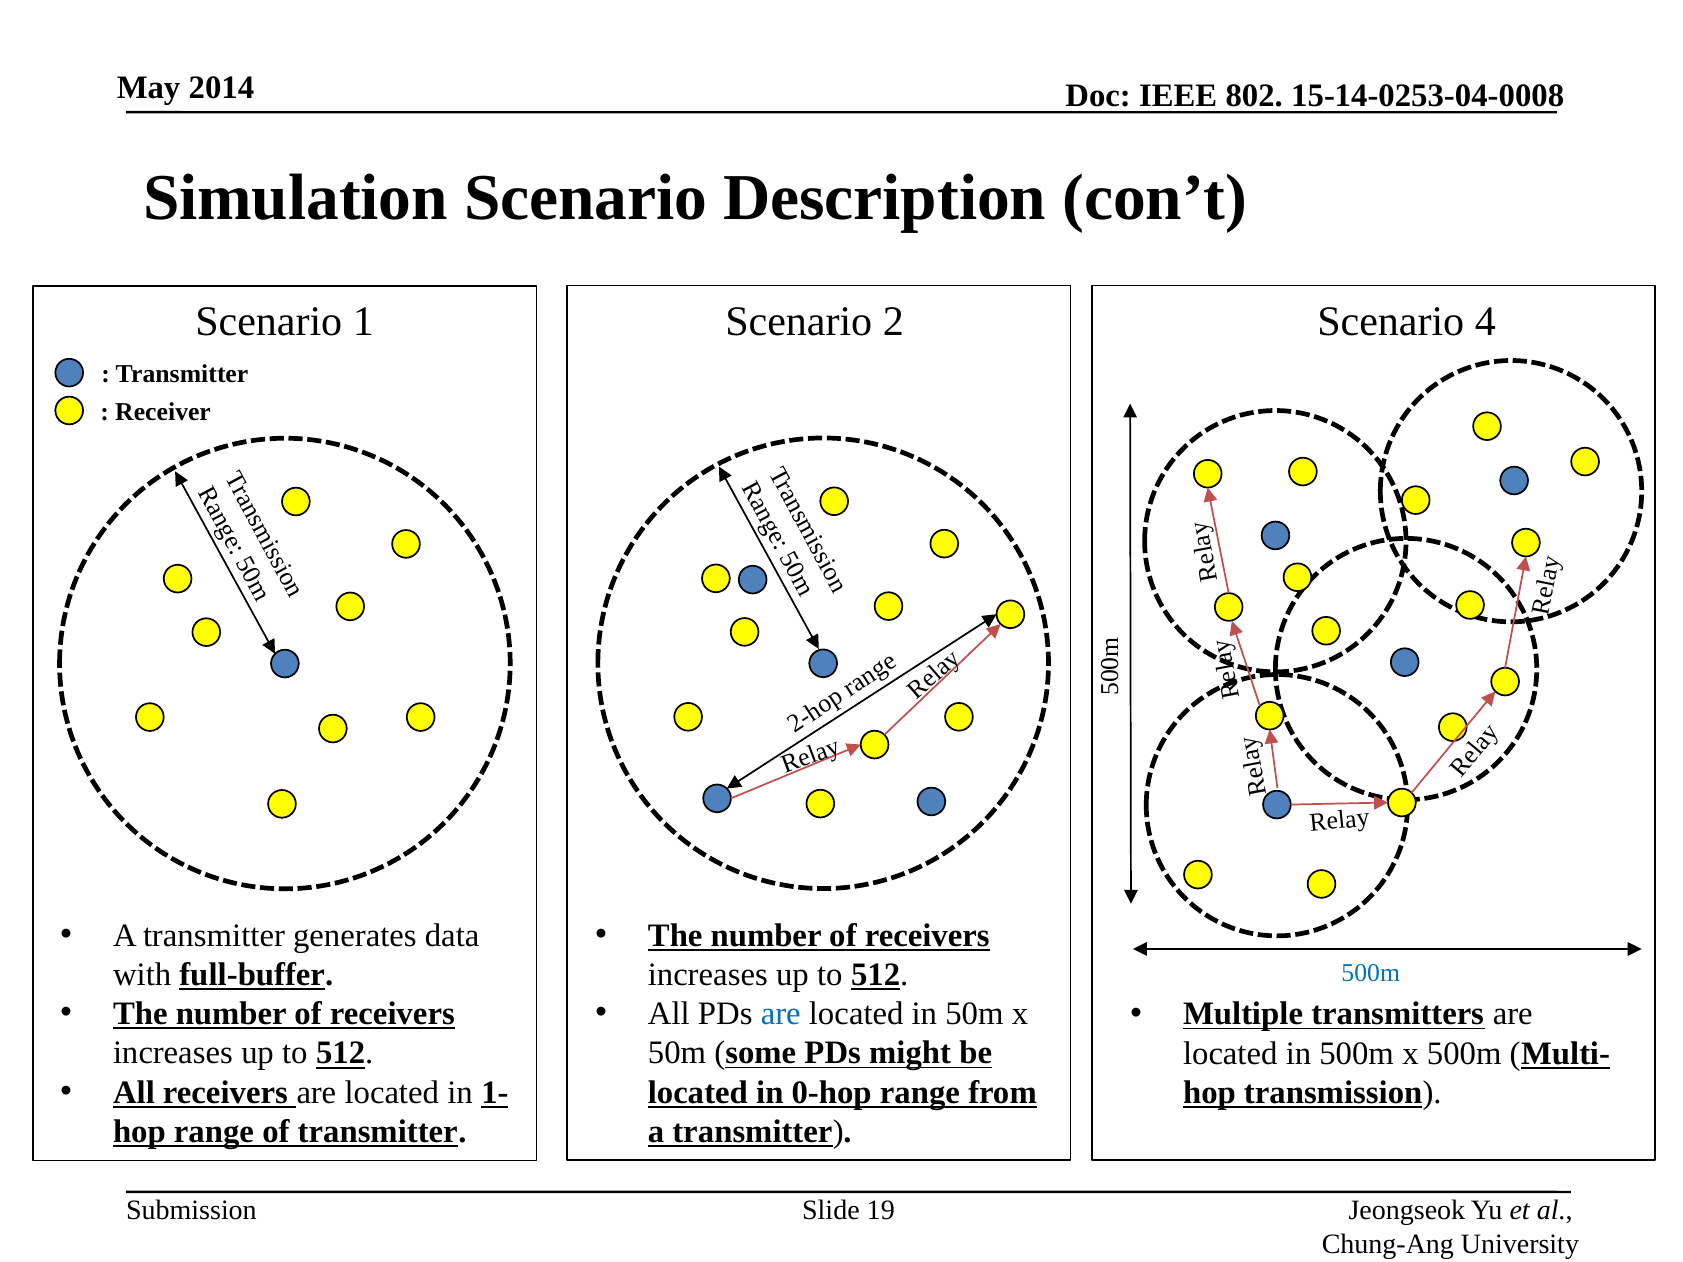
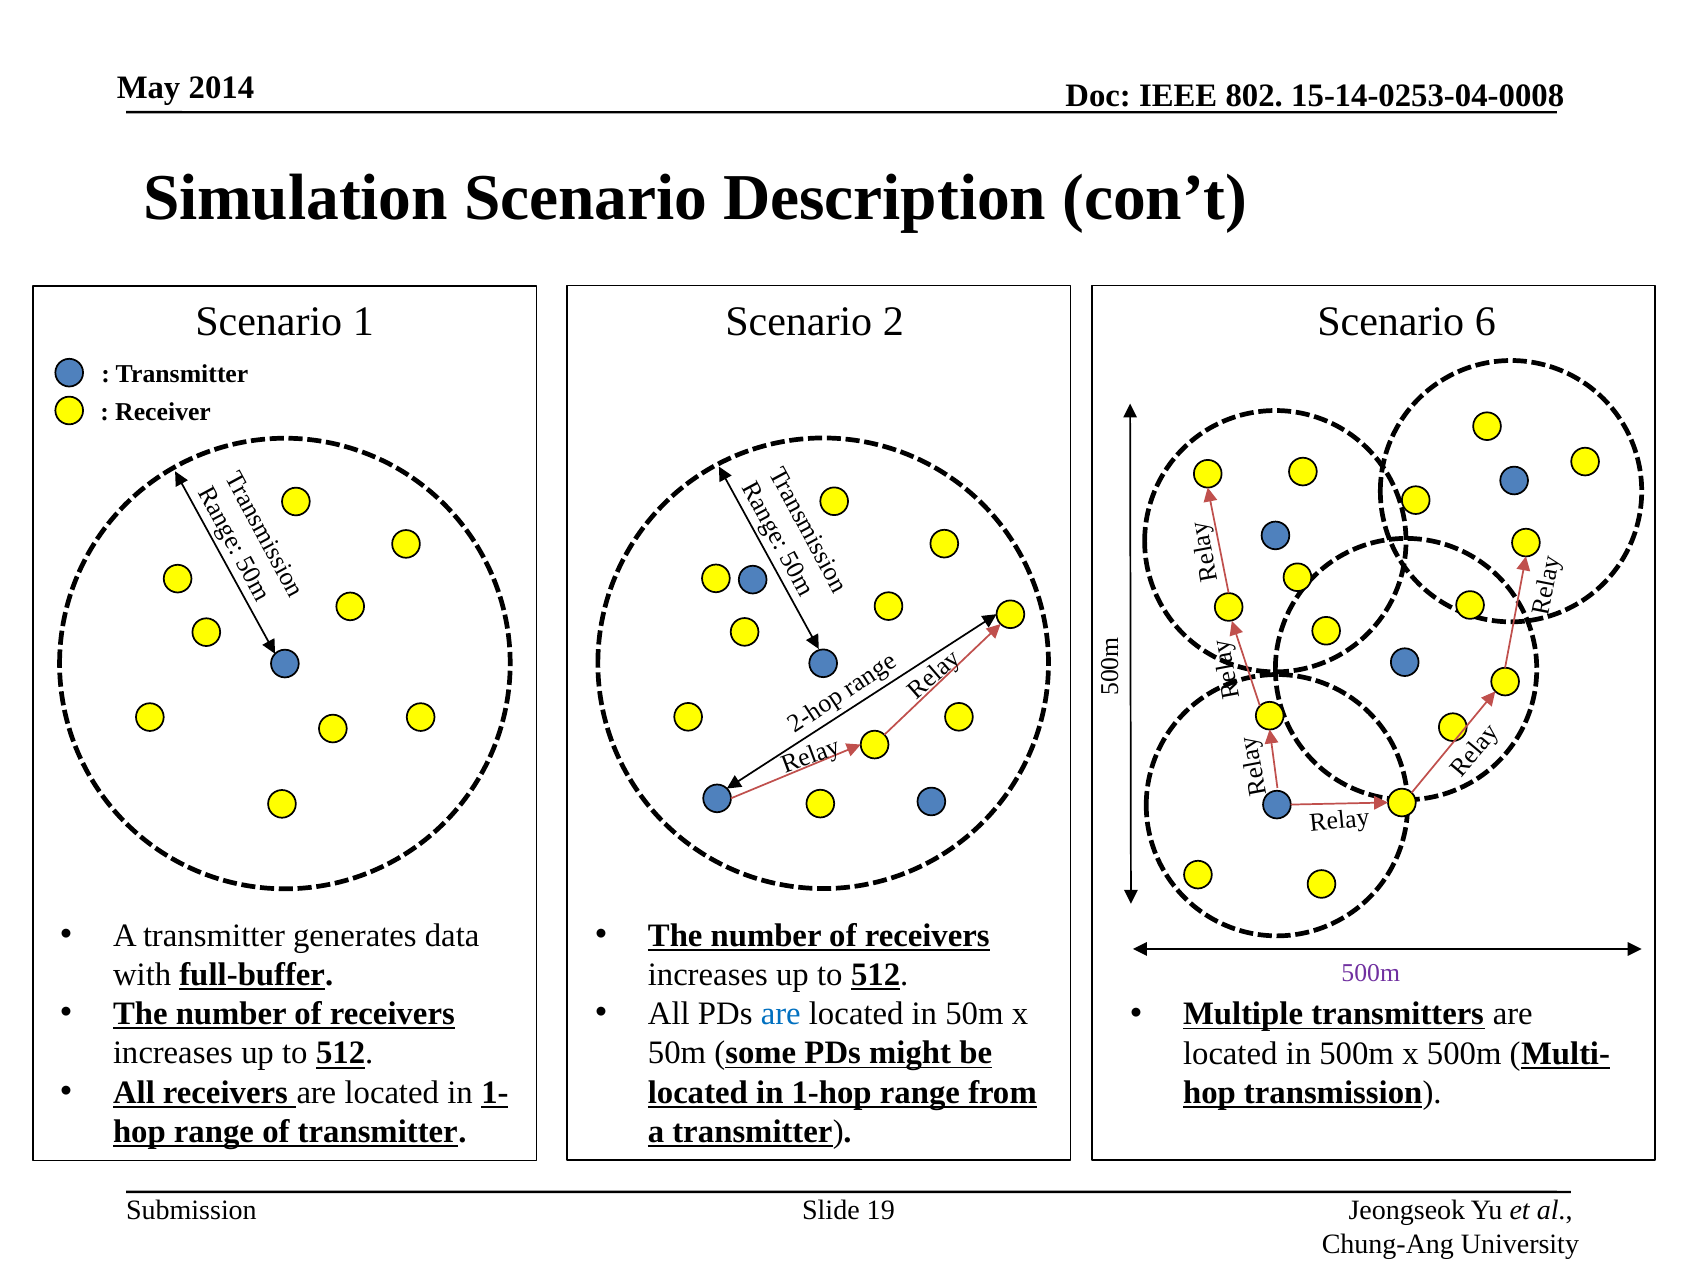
4: 4 -> 6
500m at (1371, 973) colour: blue -> purple
0-hop: 0-hop -> 1-hop
